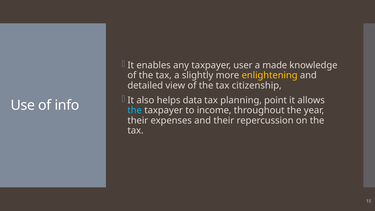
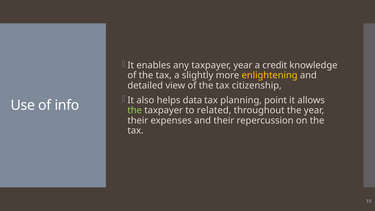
taxpayer user: user -> year
made: made -> credit
the at (135, 110) colour: light blue -> light green
income: income -> related
